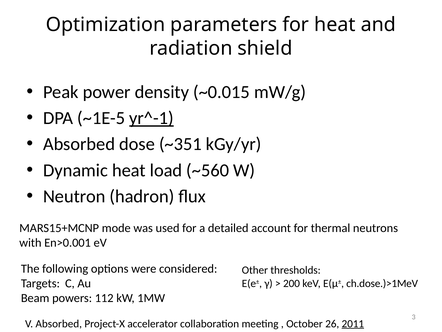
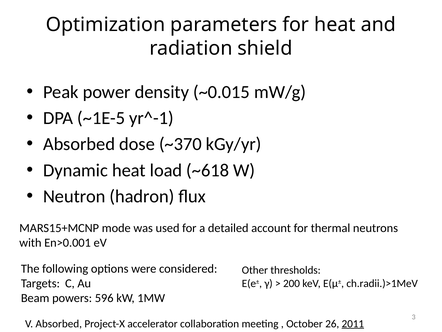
yr^-1 underline: present -> none
~351: ~351 -> ~370
~560: ~560 -> ~618
ch.dose.)>1MeV: ch.dose.)>1MeV -> ch.radii.)>1MeV
112: 112 -> 596
